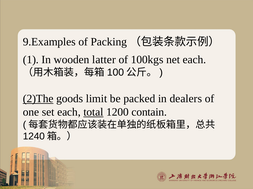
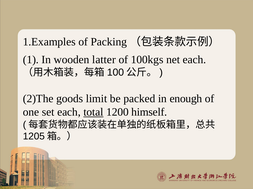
9.Examples: 9.Examples -> 1.Examples
2)The underline: present -> none
dealers: dealers -> enough
contain: contain -> himself
1240: 1240 -> 1205
